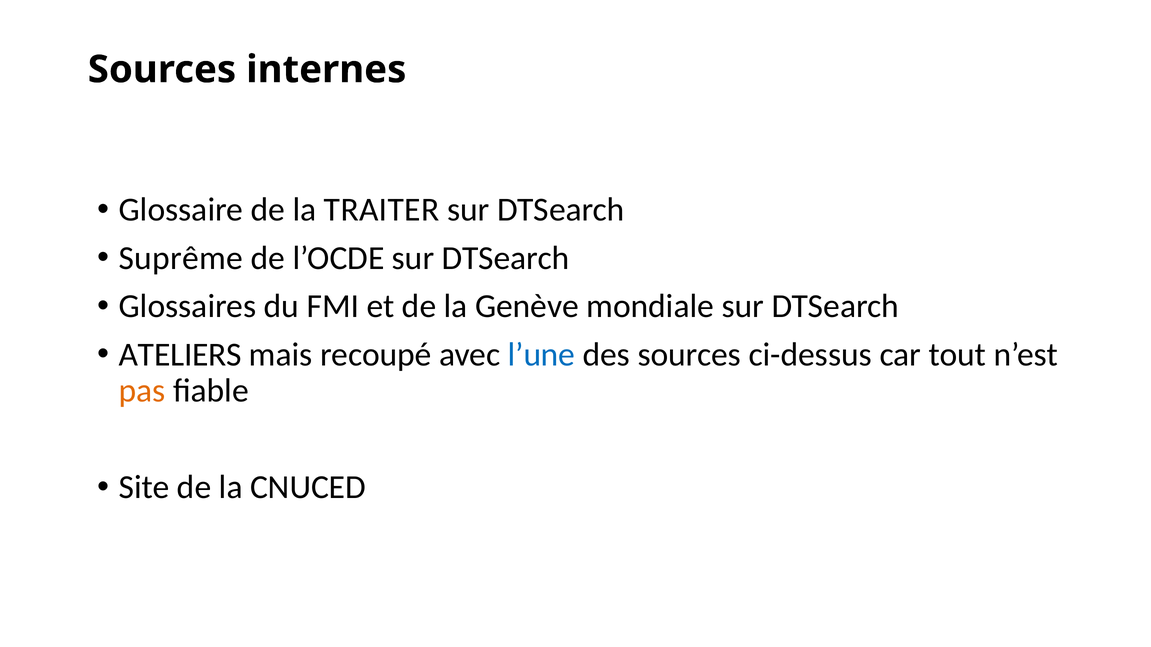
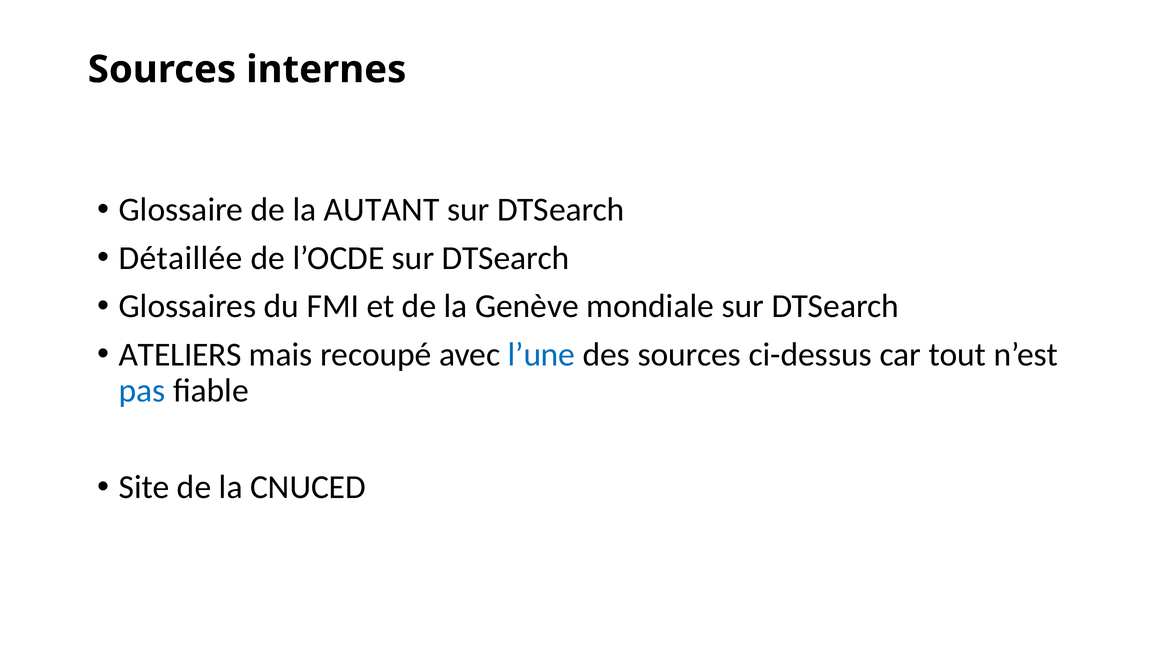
TRAITER: TRAITER -> AUTANT
Suprême: Suprême -> Détaillée
pas colour: orange -> blue
